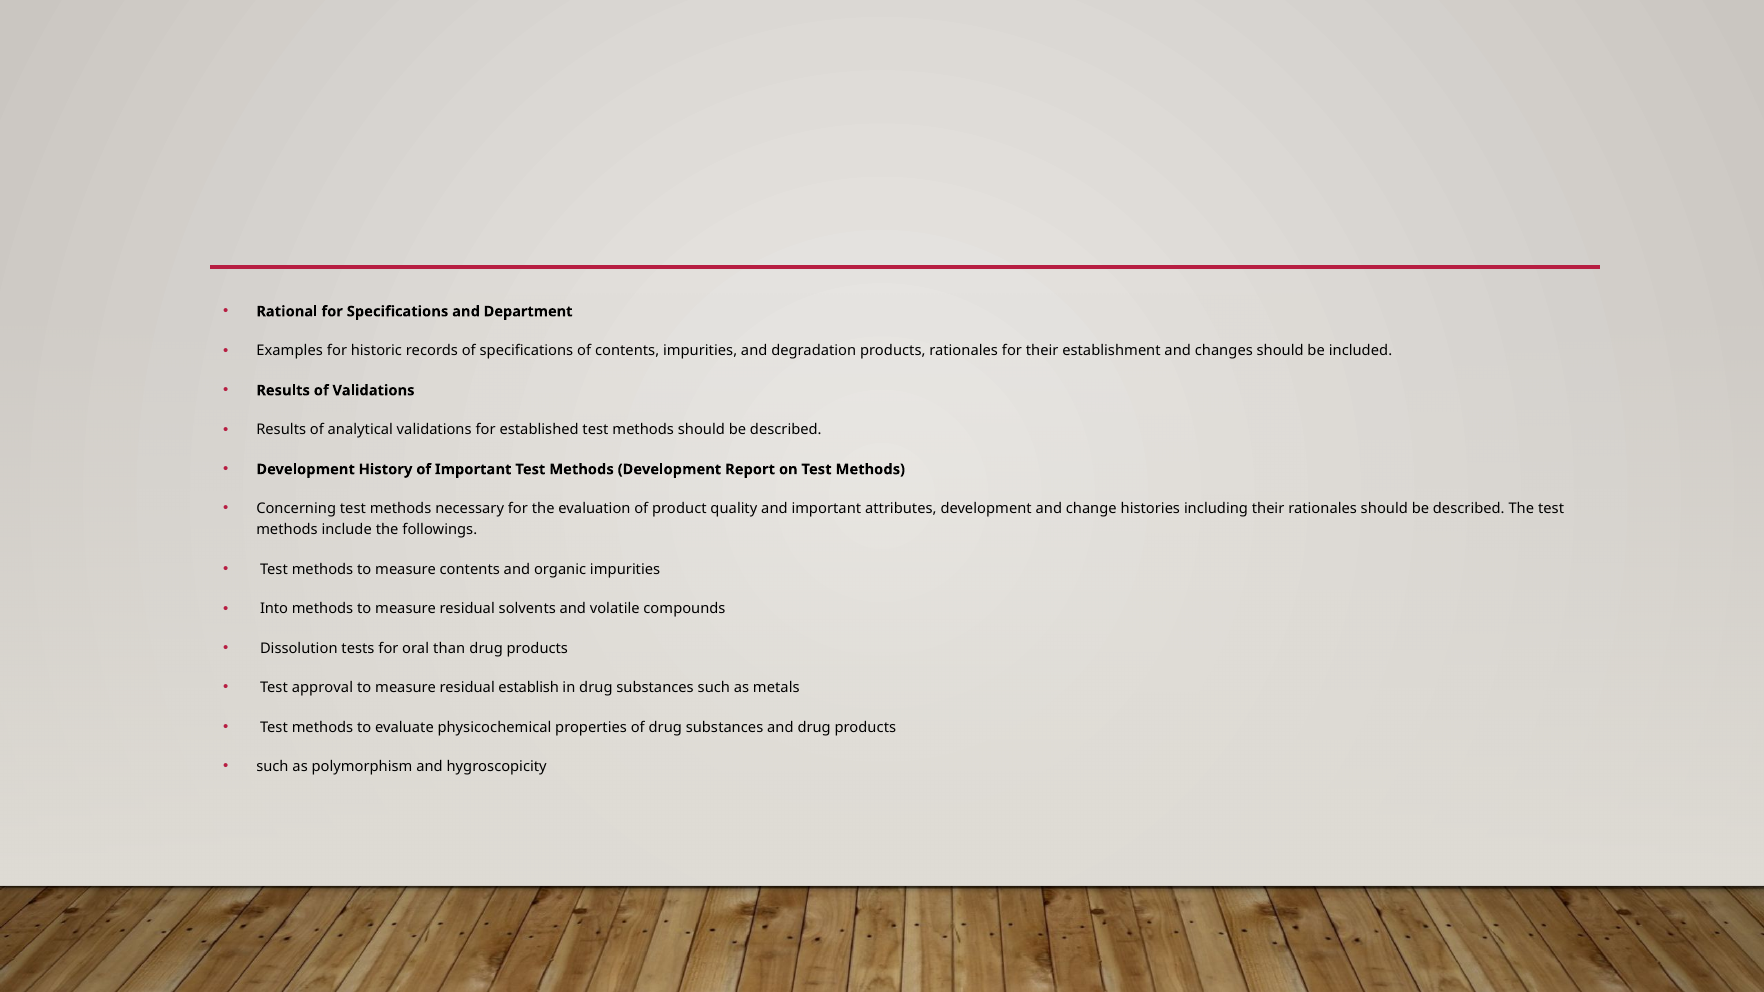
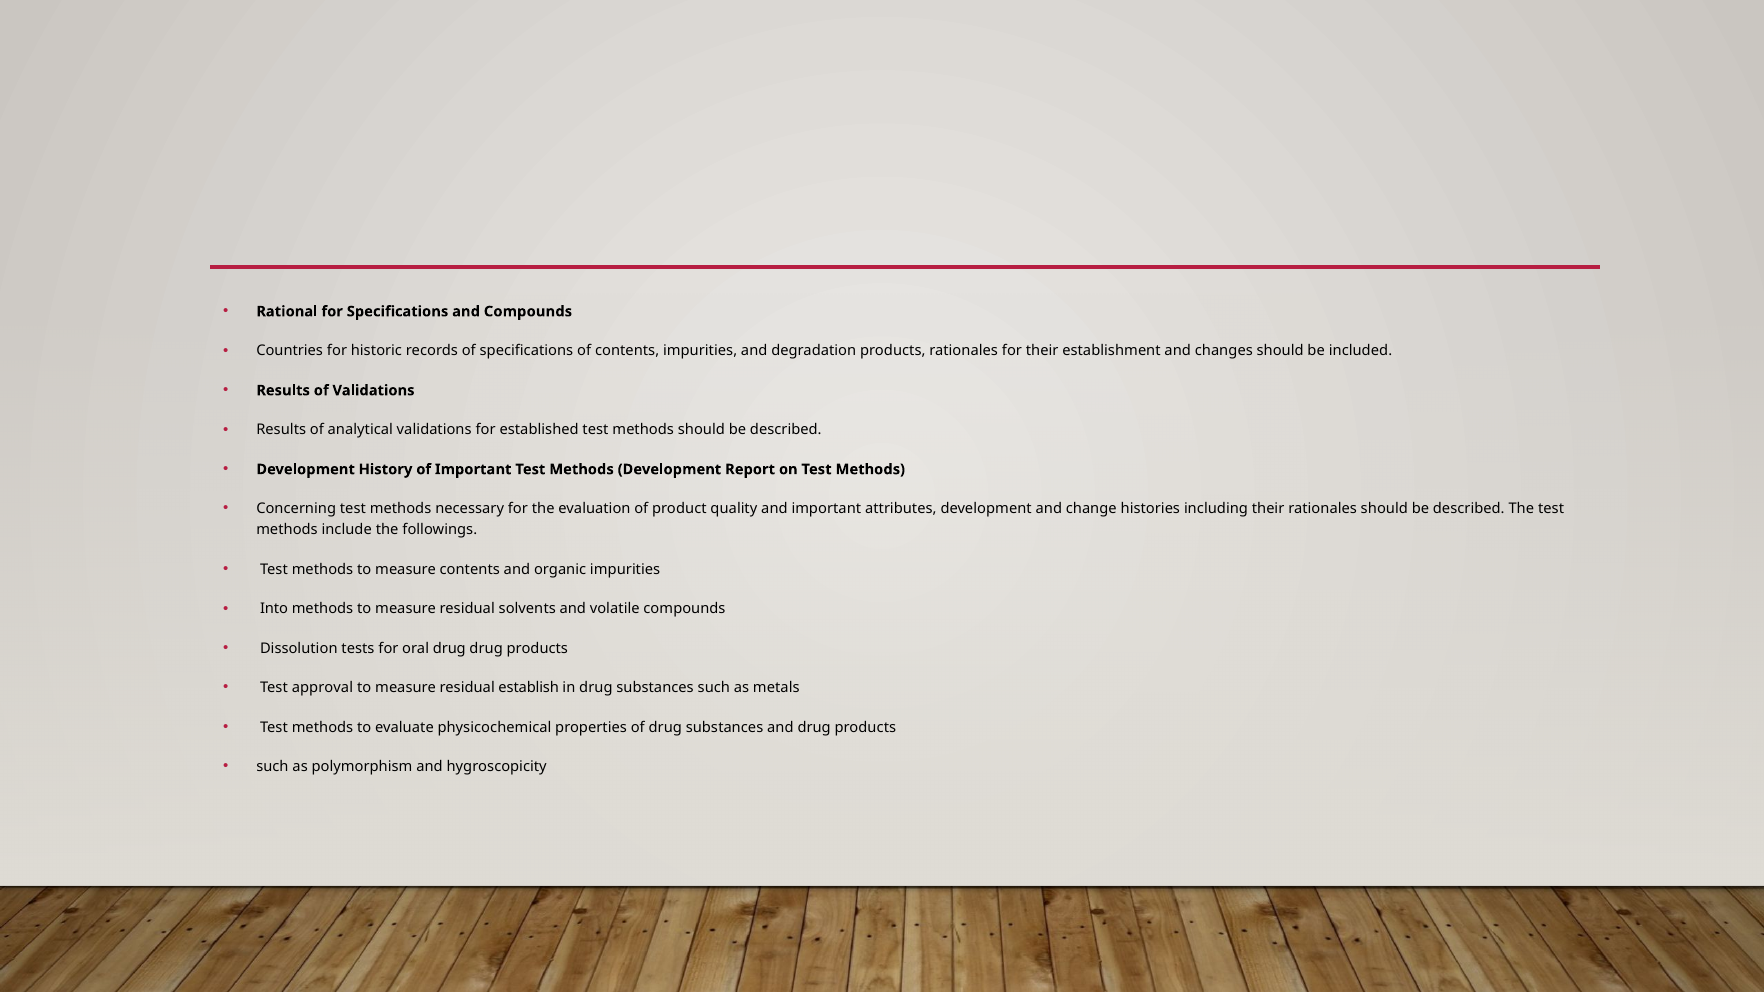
and Department: Department -> Compounds
Examples: Examples -> Countries
oral than: than -> drug
